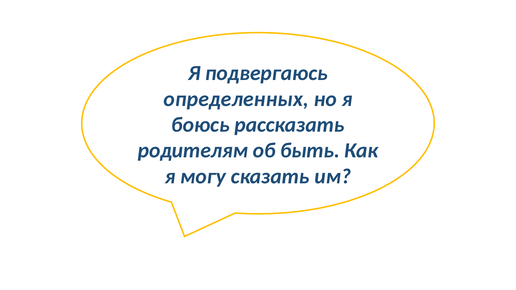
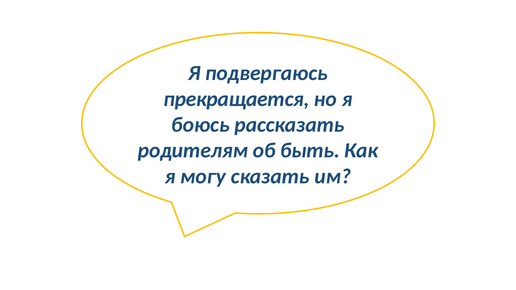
определенных: определенных -> прекращается
